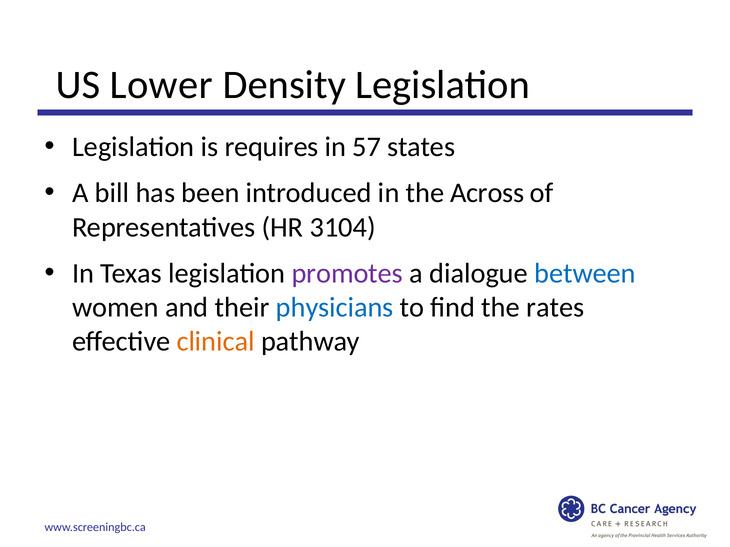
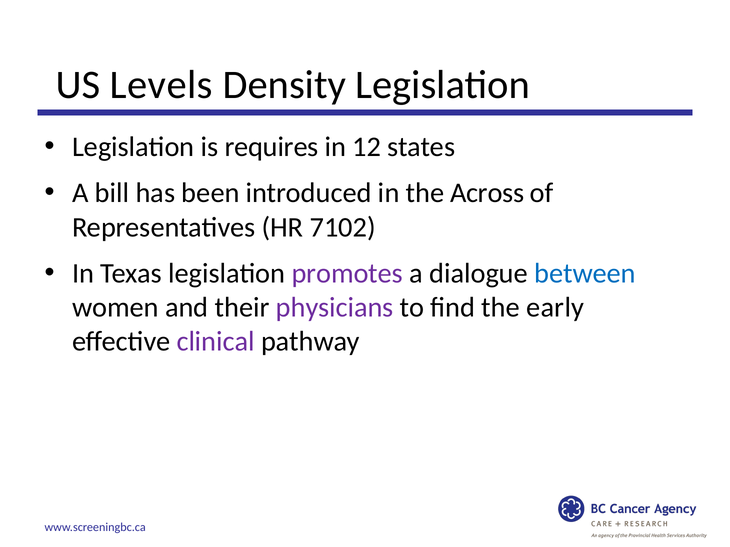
Lower: Lower -> Levels
57: 57 -> 12
3104: 3104 -> 7102
physicians colour: blue -> purple
rates: rates -> early
clinical colour: orange -> purple
